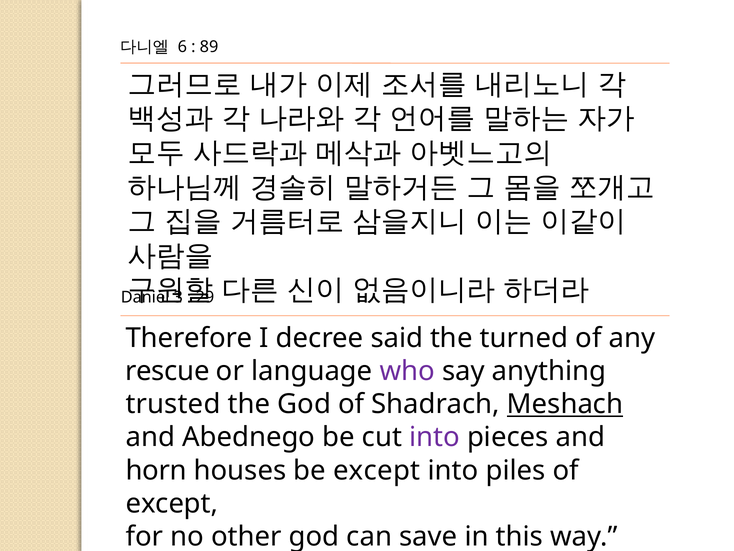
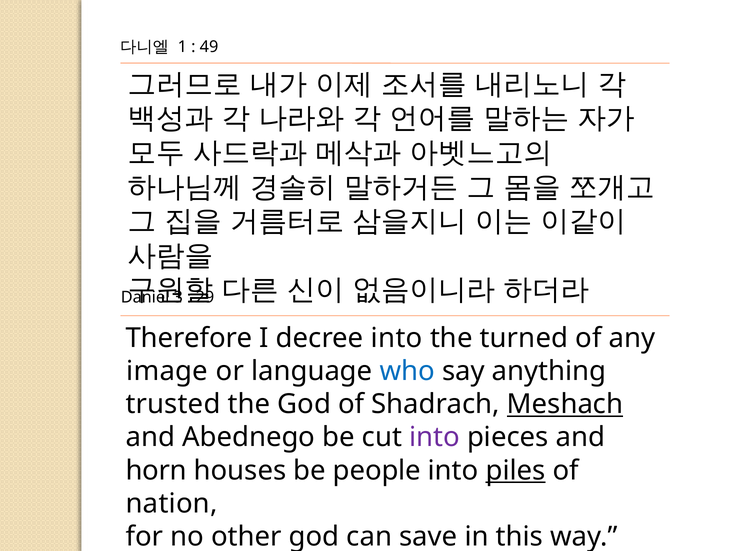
6: 6 -> 1
89: 89 -> 49
decree said: said -> into
rescue: rescue -> image
who colour: purple -> blue
be except: except -> people
piles underline: none -> present
except at (172, 503): except -> nation
